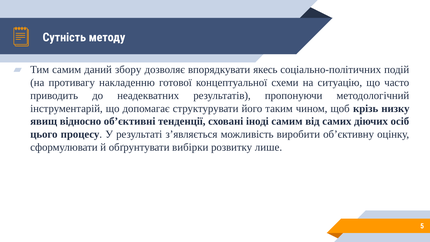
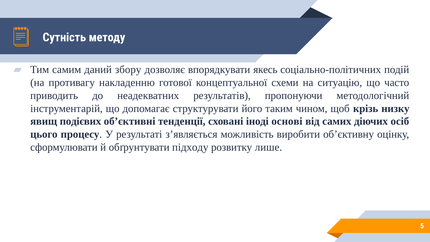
відносно: відносно -> подієвих
іноді самим: самим -> основі
вибірки: вибірки -> підходу
